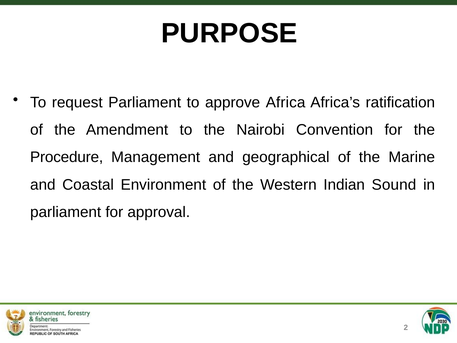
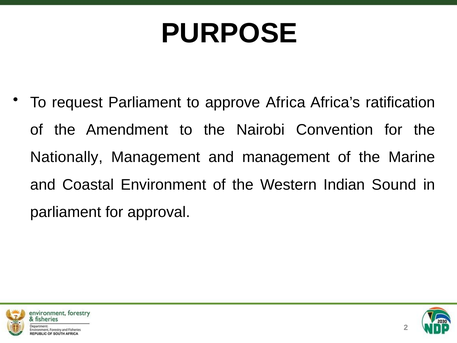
Procedure: Procedure -> Nationally
and geographical: geographical -> management
